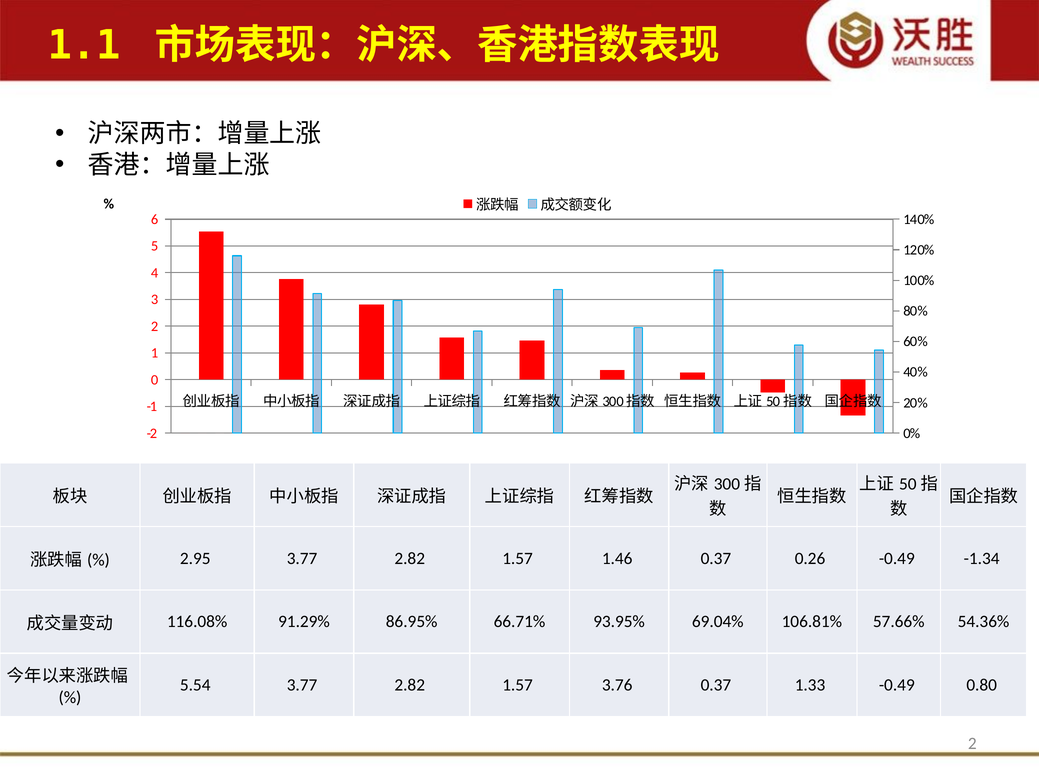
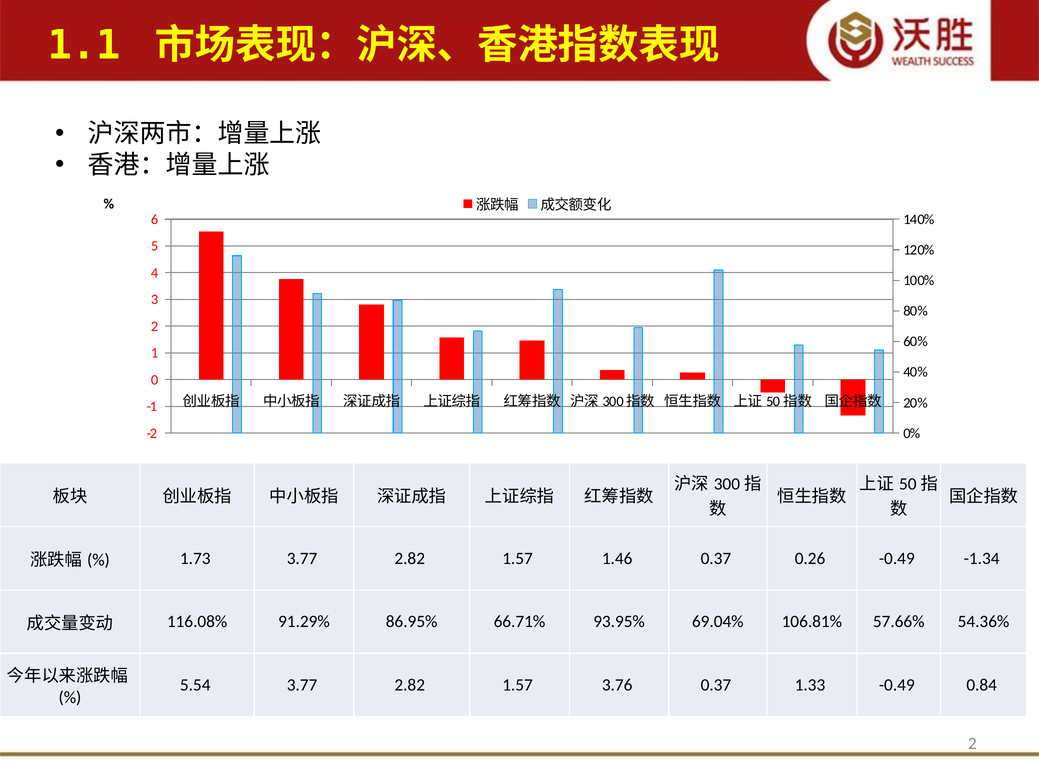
2.95: 2.95 -> 1.73
0.80: 0.80 -> 0.84
